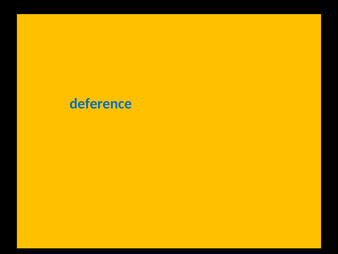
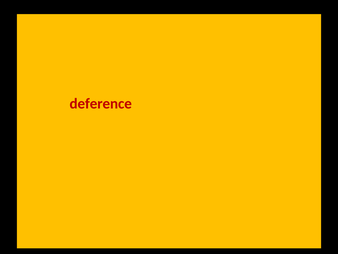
deference colour: blue -> red
